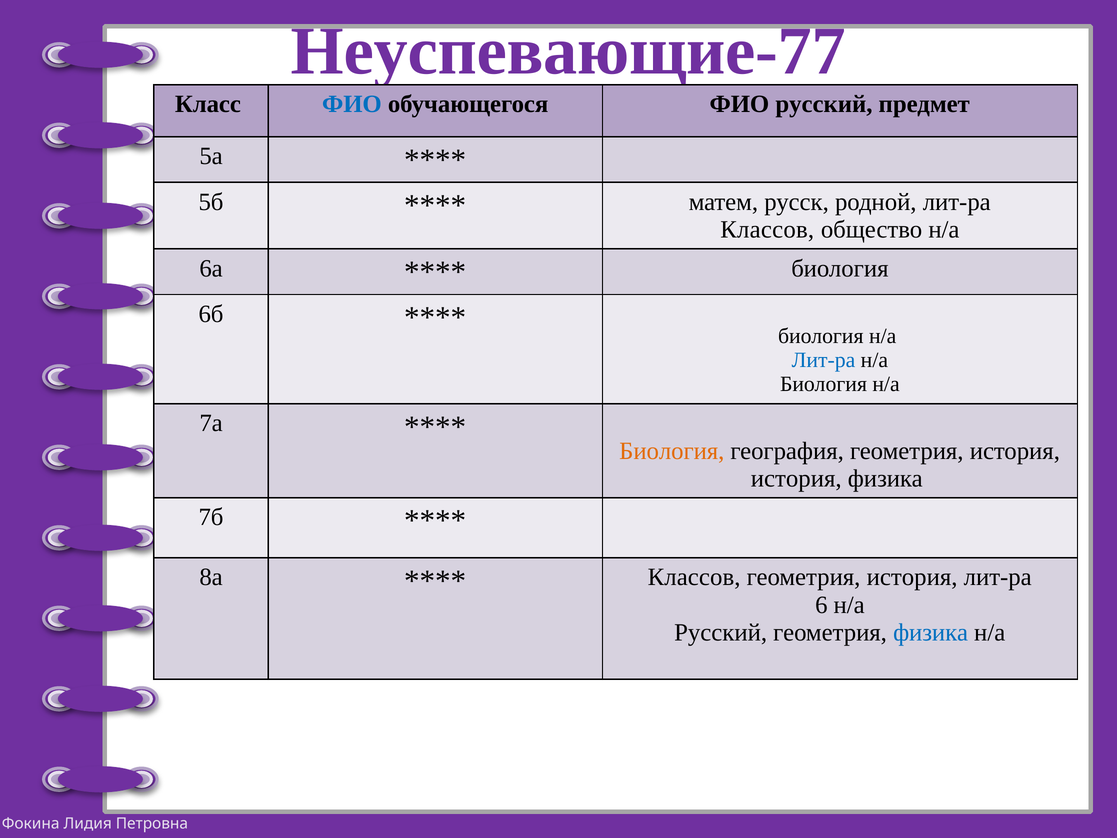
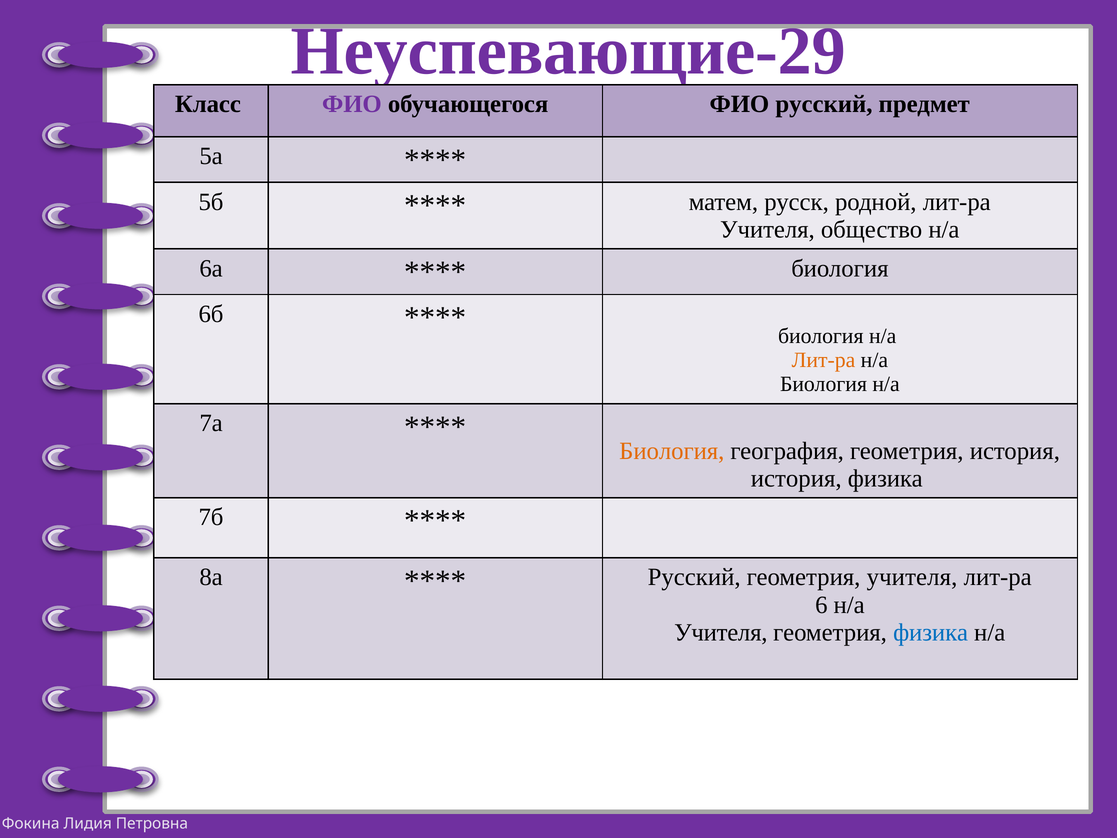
Неуспевающие-77: Неуспевающие-77 -> Неуспевающие-29
ФИО at (352, 104) colour: blue -> purple
Классов at (767, 229): Классов -> Учителя
Лит-ра at (823, 360) colour: blue -> orange
Классов at (694, 577): Классов -> Русский
история at (912, 577): история -> учителя
Русский at (721, 632): Русский -> Учителя
